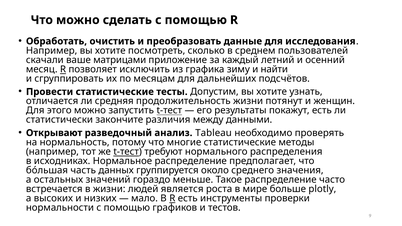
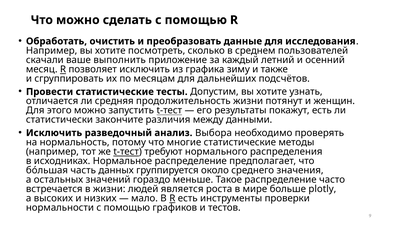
матрицами: матрицами -> выполнить
найти: найти -> также
Открывают at (54, 133): Открывают -> Исключить
Tableau: Tableau -> Выбора
